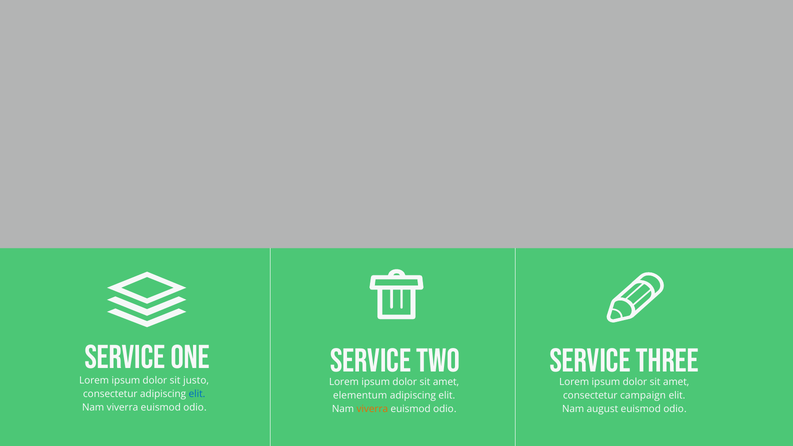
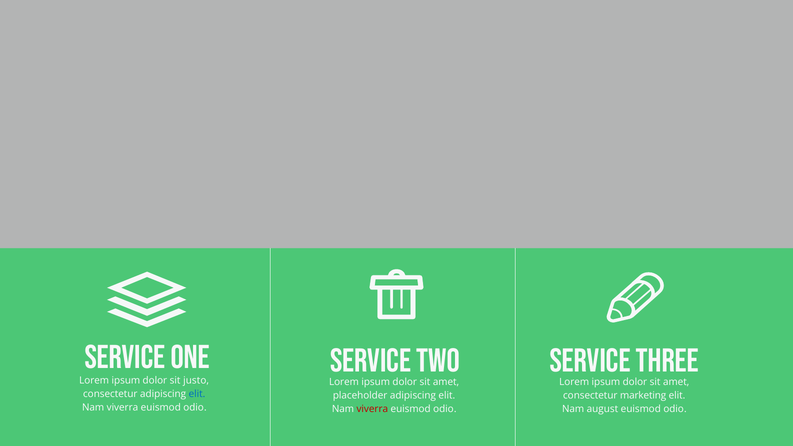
elementum: elementum -> placeholder
campaign: campaign -> marketing
viverra at (372, 409) colour: orange -> red
